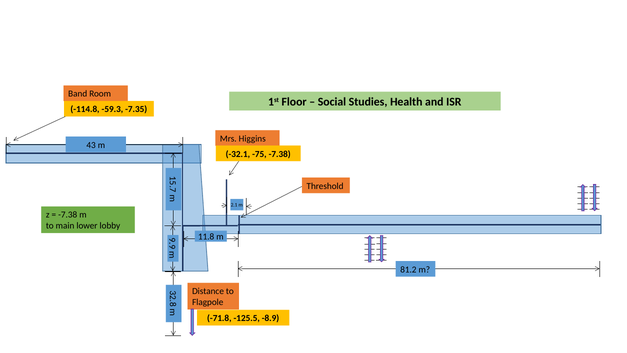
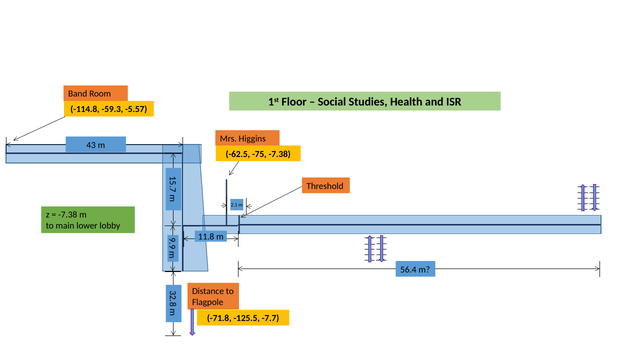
-7.35: -7.35 -> -5.57
-32.1: -32.1 -> -62.5
81.2: 81.2 -> 56.4
-8.9: -8.9 -> -7.7
